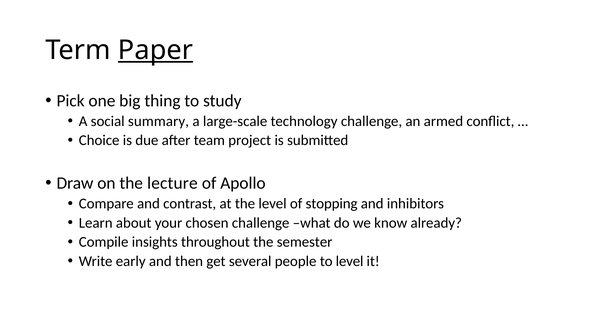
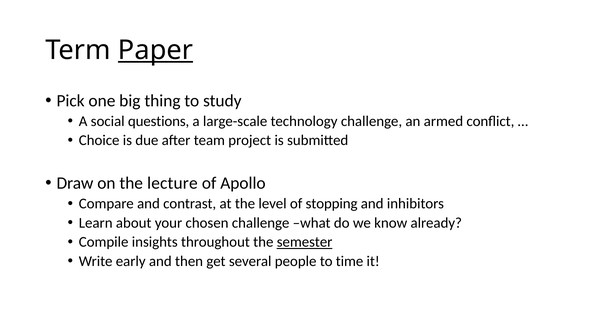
summary: summary -> questions
semester underline: none -> present
to level: level -> time
